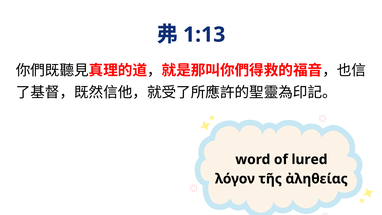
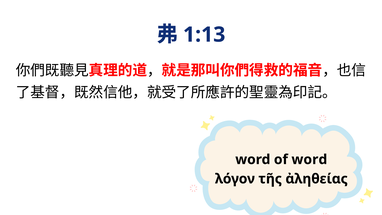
of lured: lured -> word
